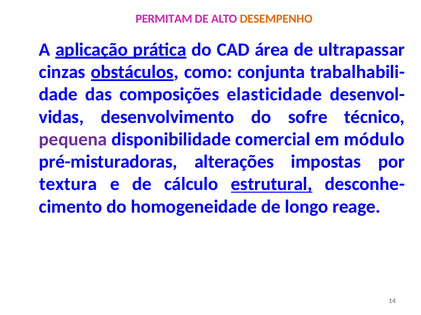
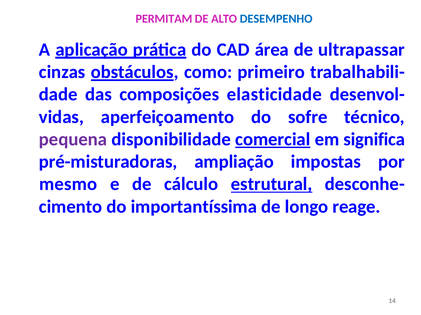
DESEMPENHO colour: orange -> blue
conjunta: conjunta -> primeiro
desenvolvimento: desenvolvimento -> aperfeiçoamento
comercial underline: none -> present
módulo: módulo -> significa
alterações: alterações -> ampliação
textura: textura -> mesmo
homogeneidade: homogeneidade -> importantíssima
